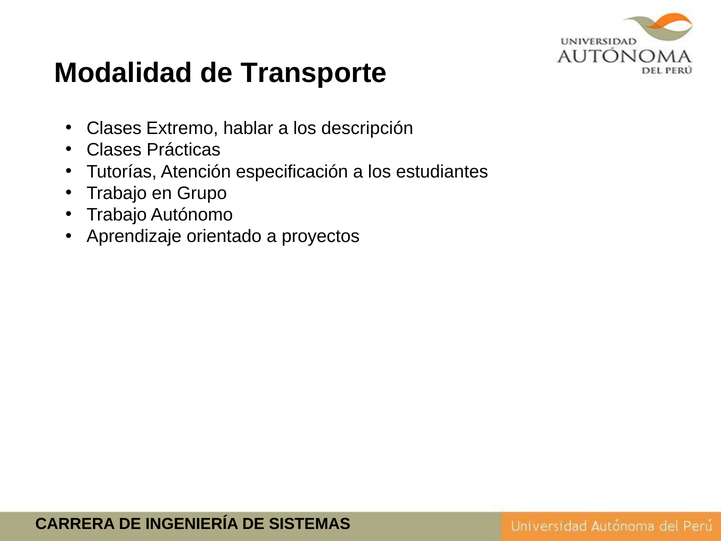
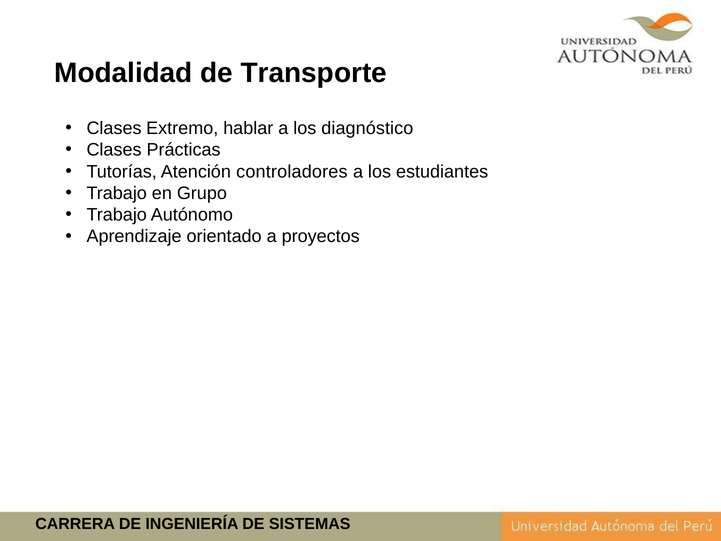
descripción: descripción -> diagnóstico
especificación: especificación -> controladores
